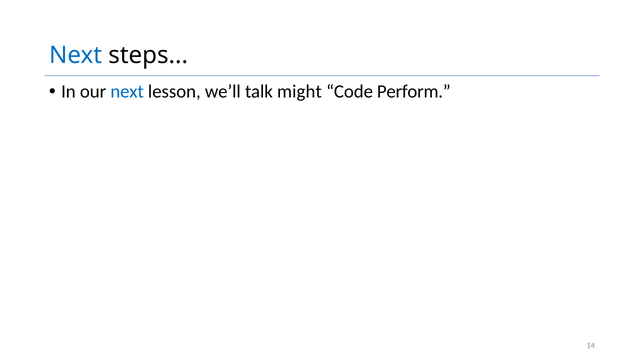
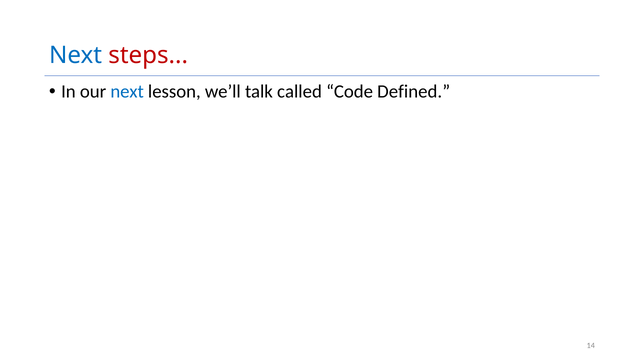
steps colour: black -> red
might: might -> called
Perform: Perform -> Defined
